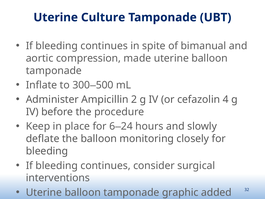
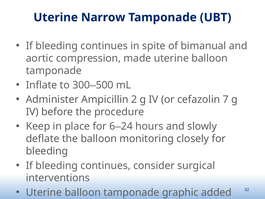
Culture: Culture -> Narrow
4: 4 -> 7
